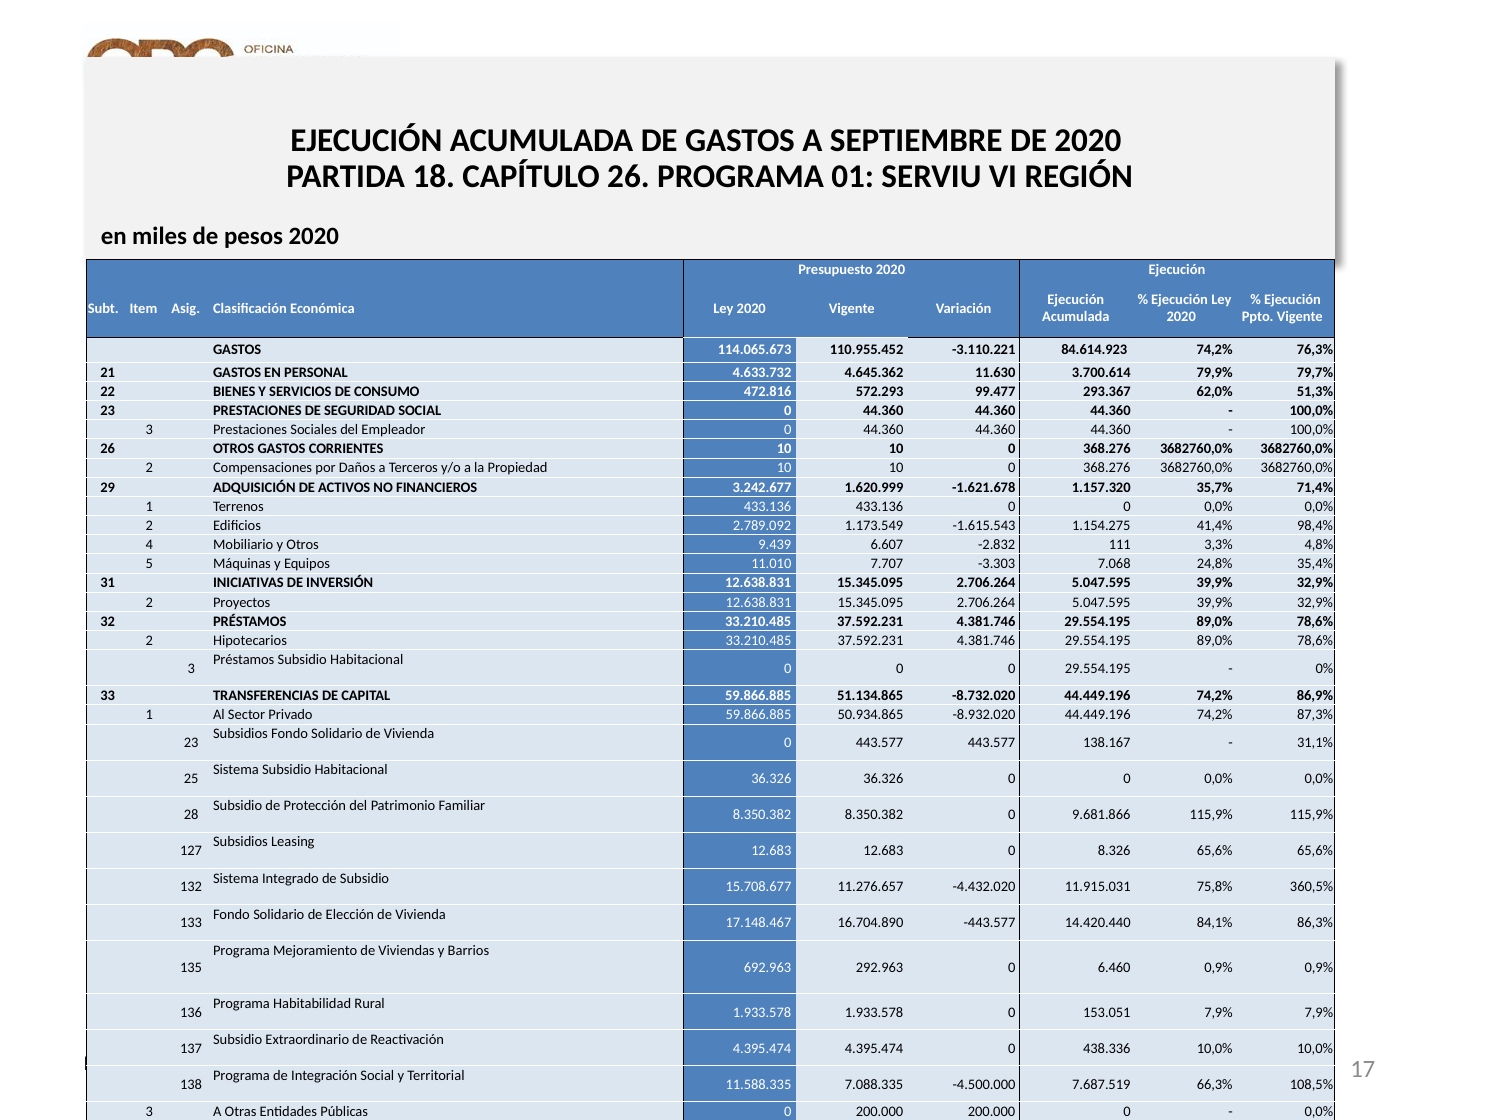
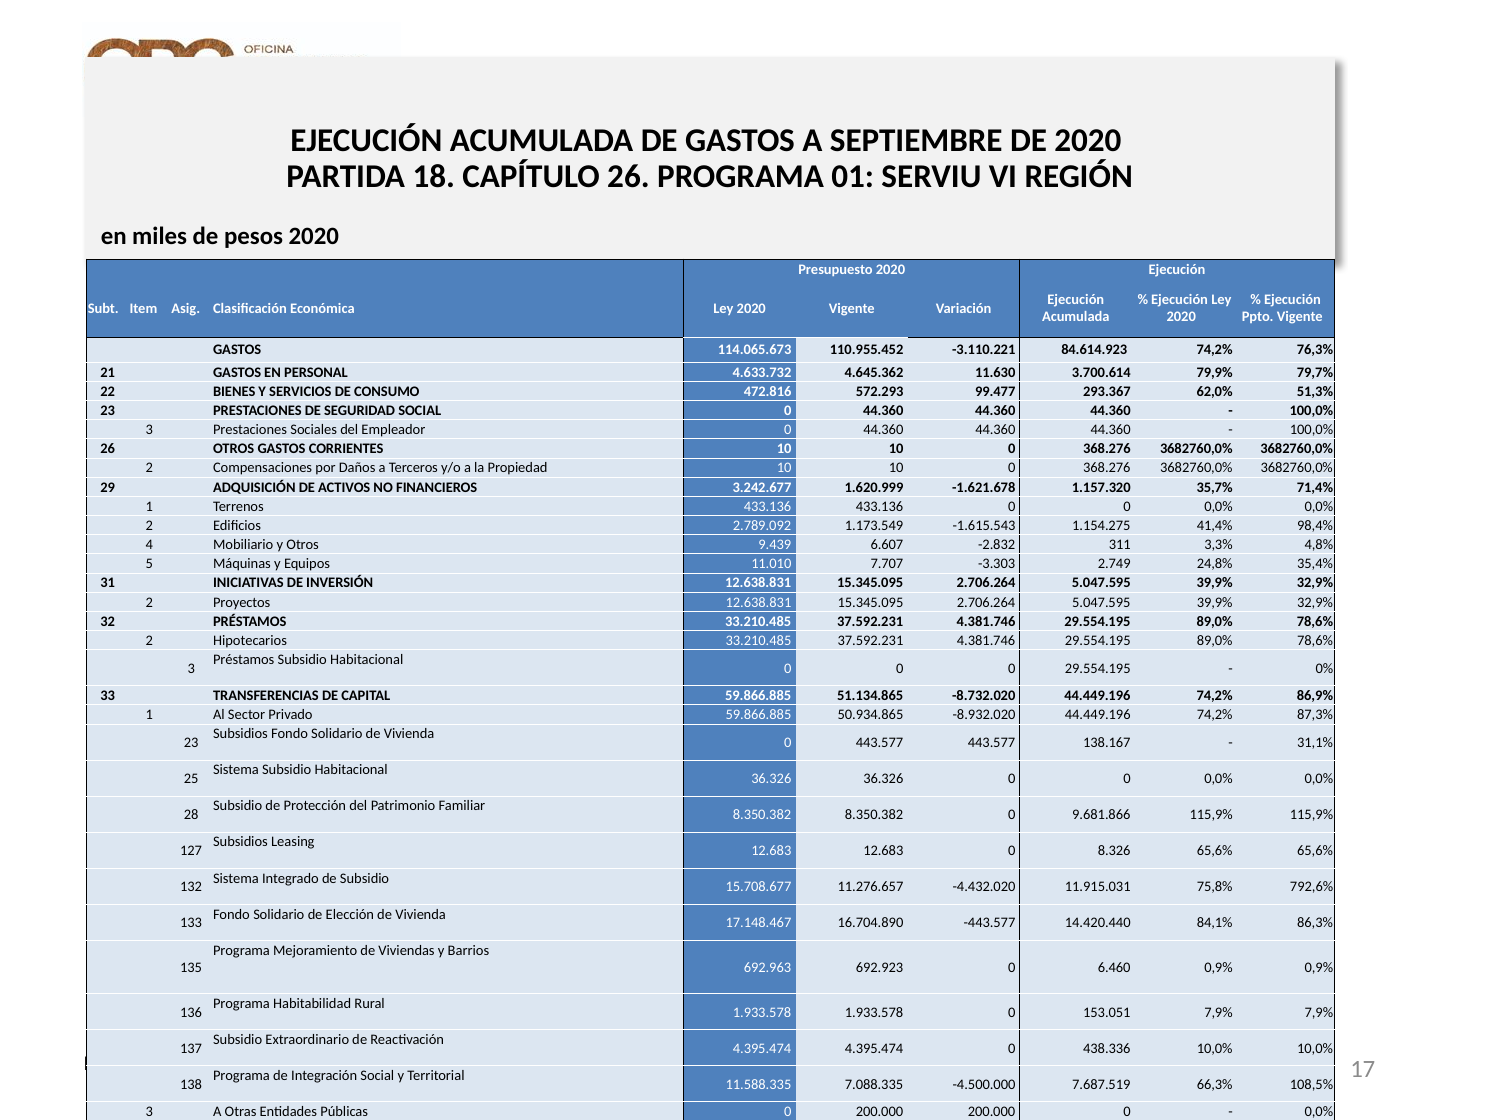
111: 111 -> 311
7.068: 7.068 -> 2.749
360,5%: 360,5% -> 792,6%
292.963: 292.963 -> 692.923
